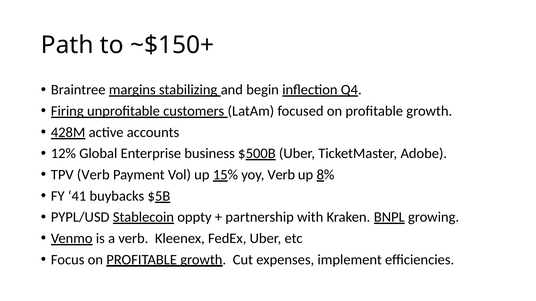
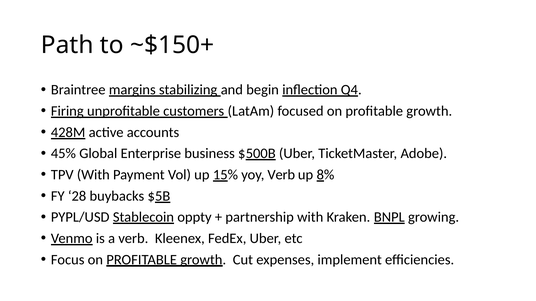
12%: 12% -> 45%
TPV Verb: Verb -> With
41: 41 -> 28
